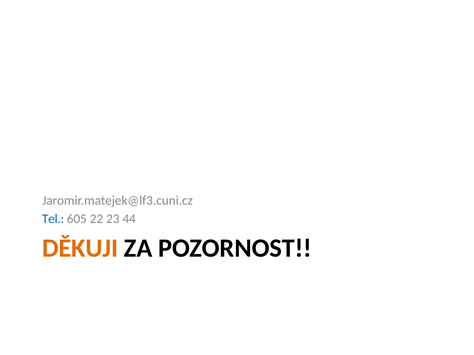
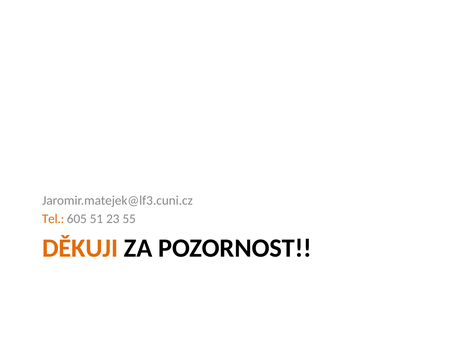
Tel colour: blue -> orange
22: 22 -> 51
44: 44 -> 55
